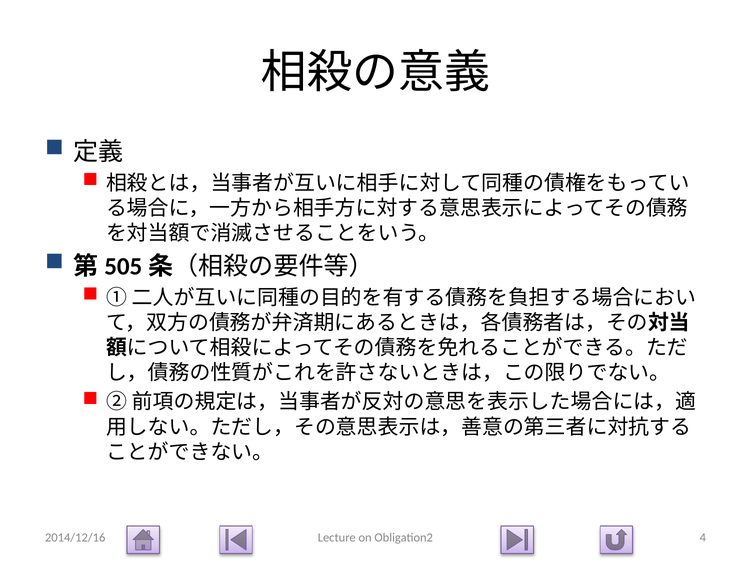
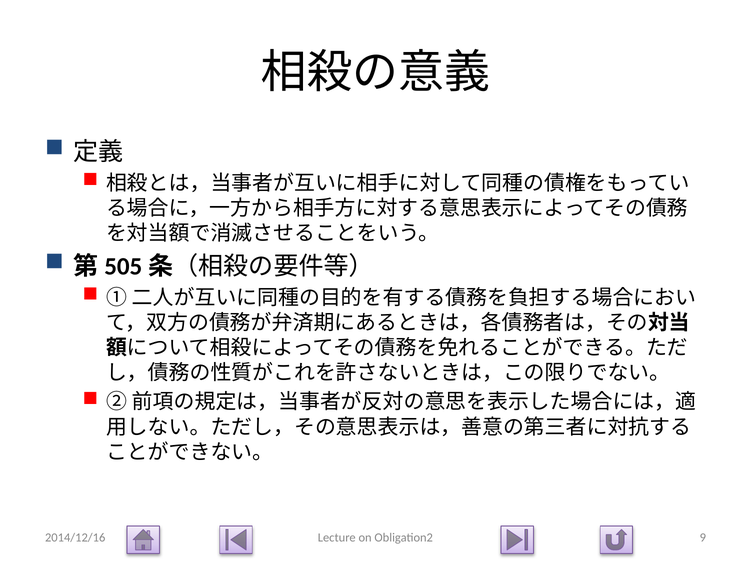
4: 4 -> 9
